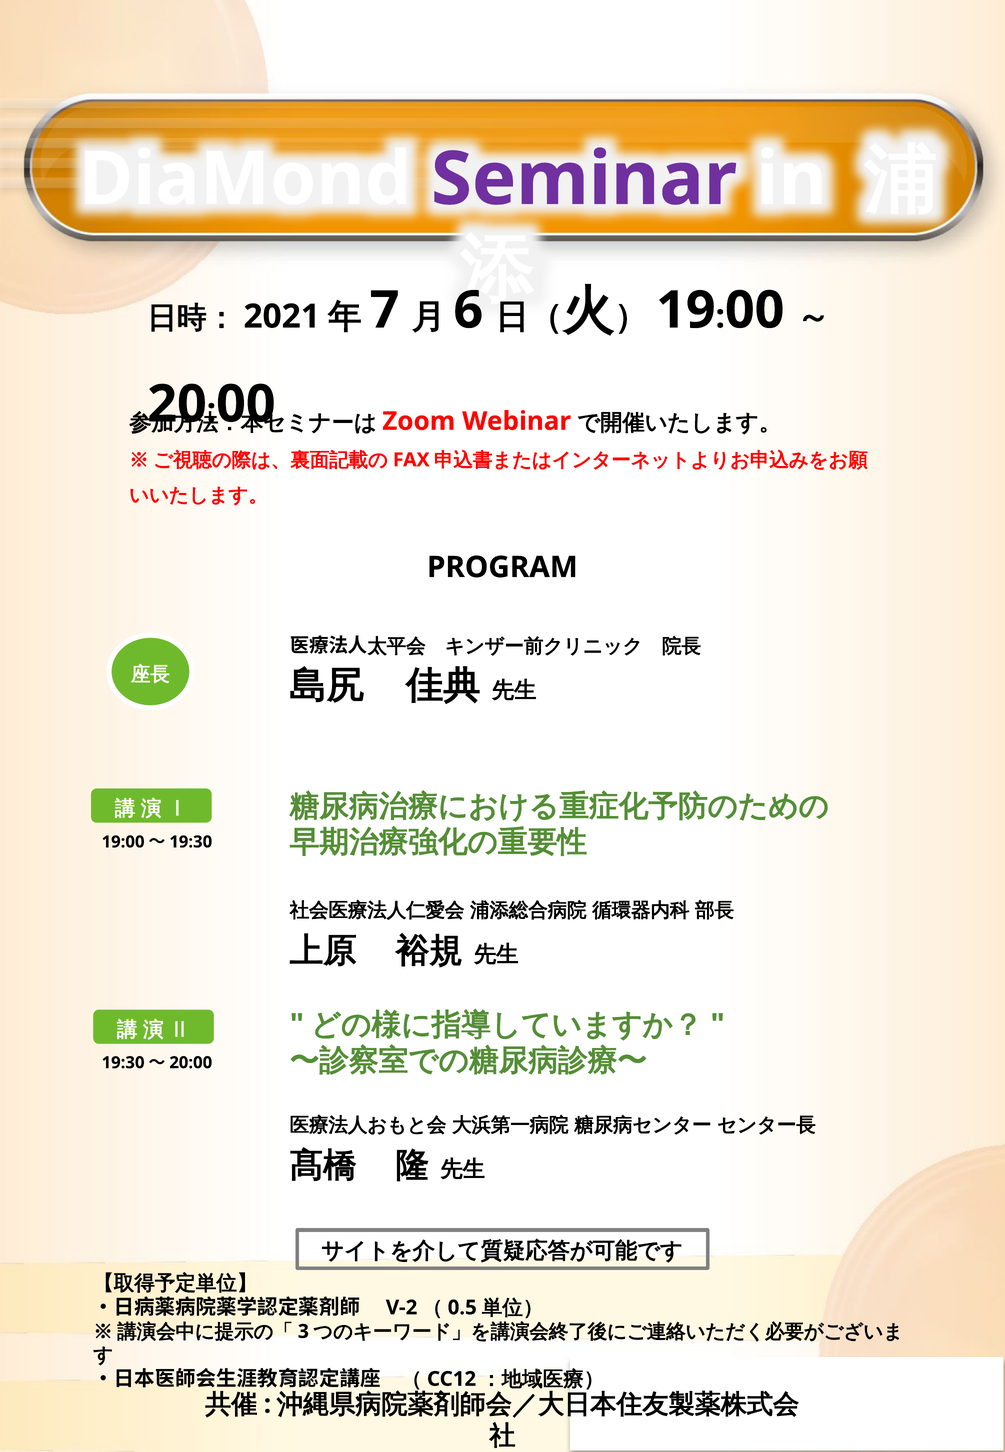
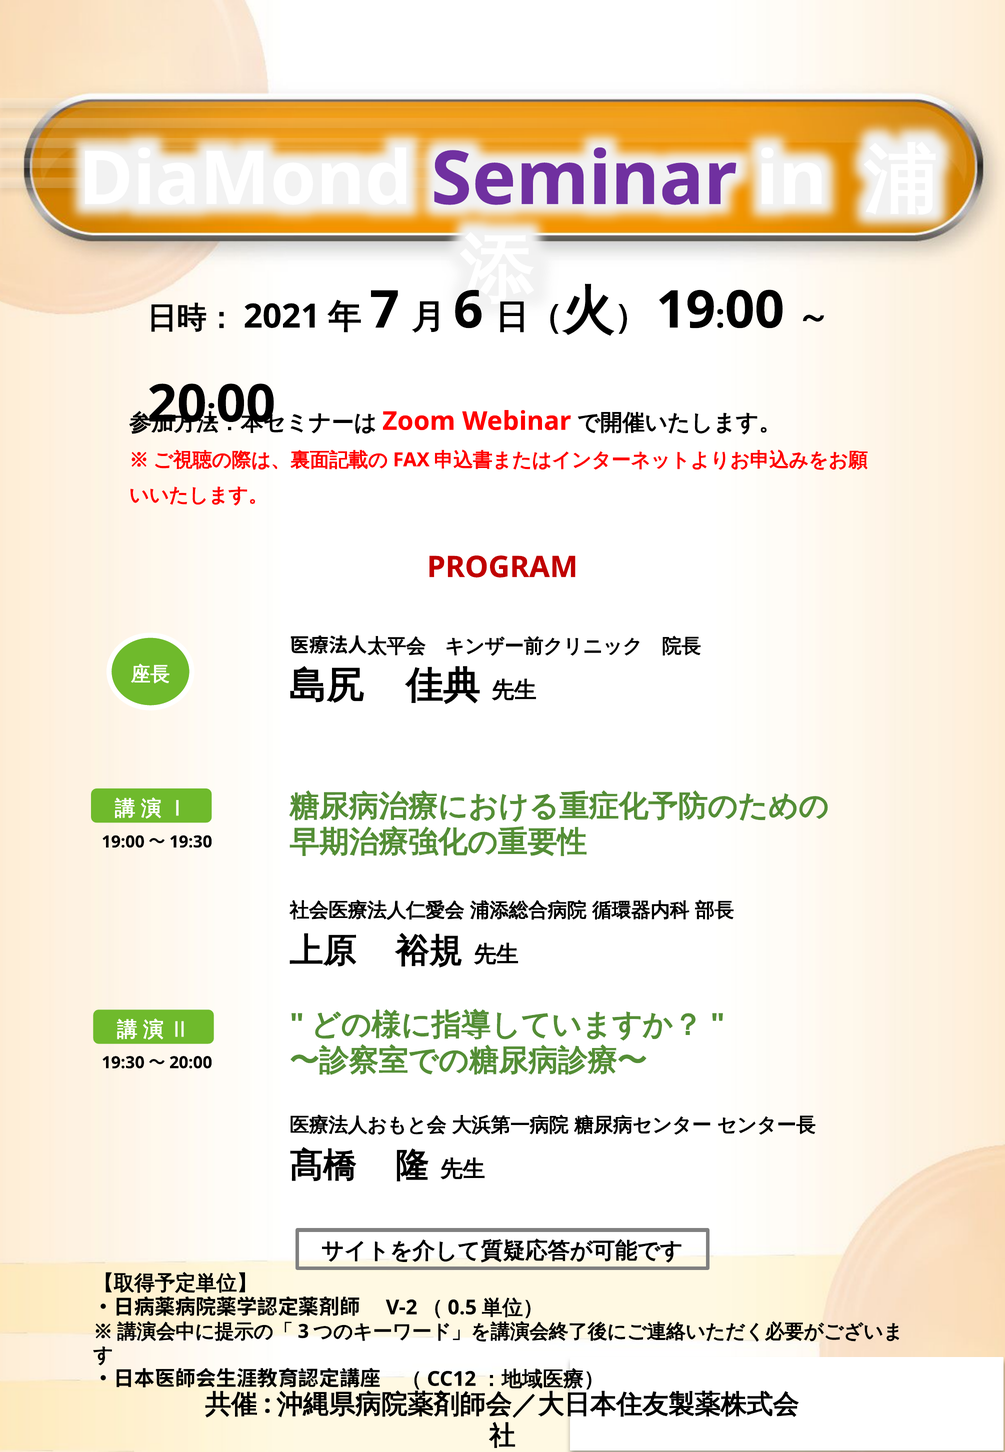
PROGRAM colour: black -> red
